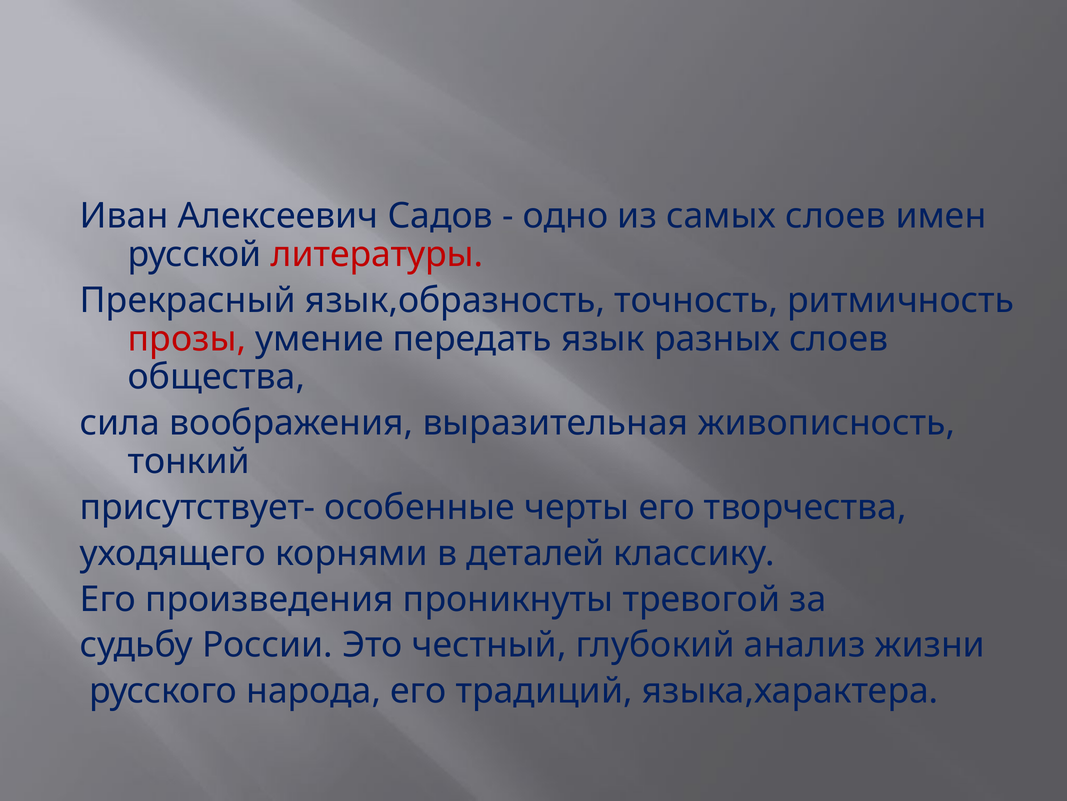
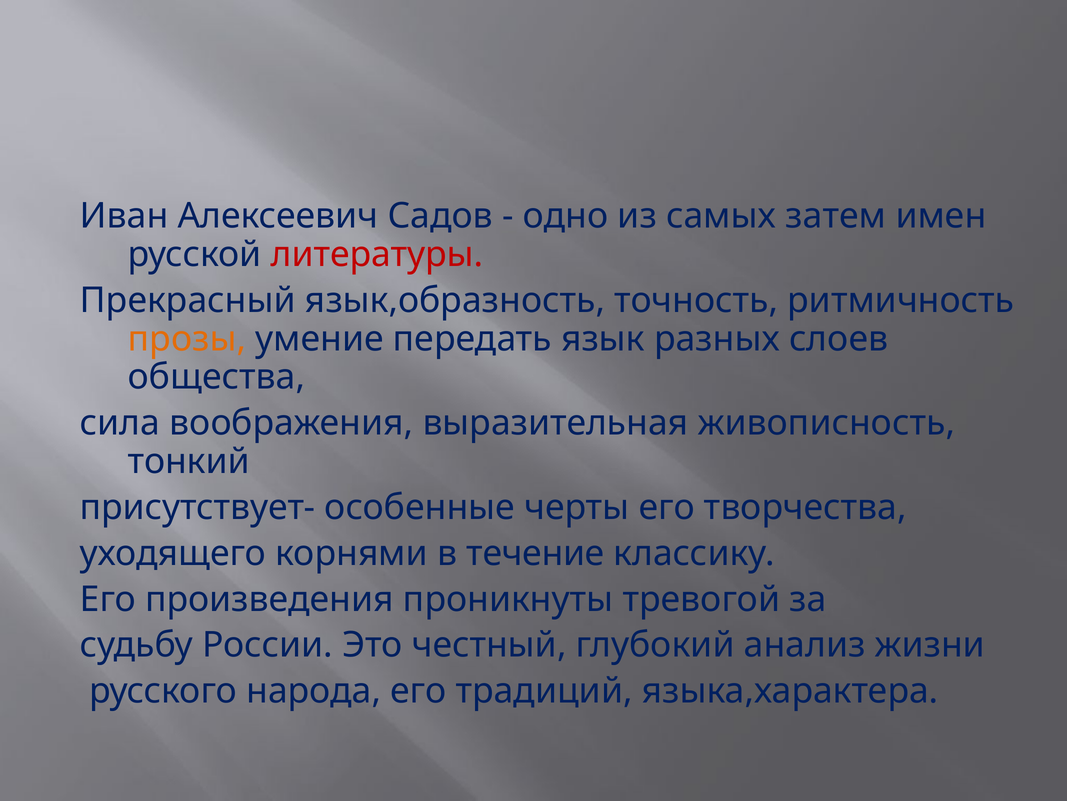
самых слоев: слоев -> затем
прозы colour: red -> orange
деталей: деталей -> течение
